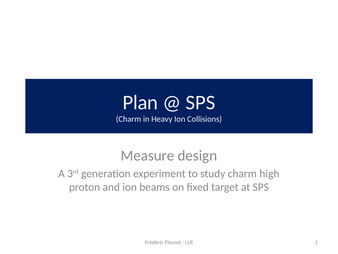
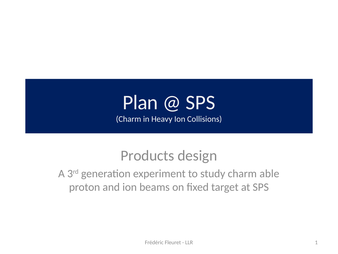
Measure: Measure -> Products
high: high -> able
